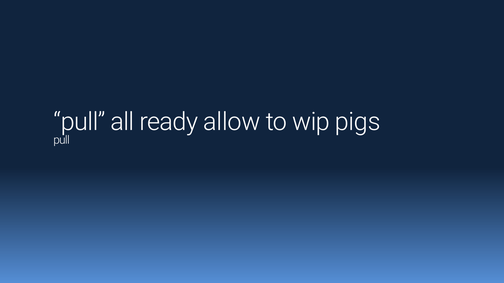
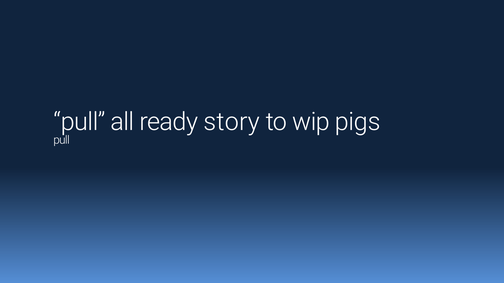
allow: allow -> story
